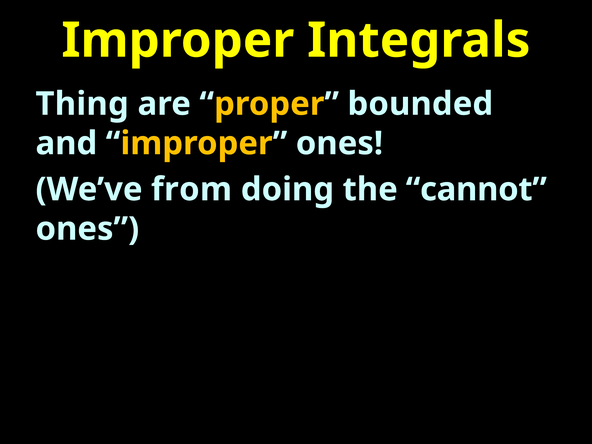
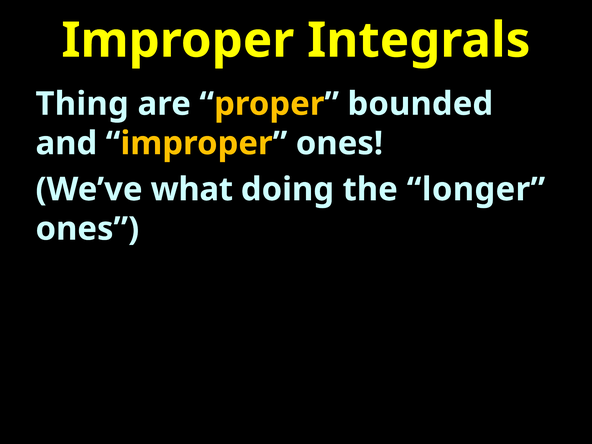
from: from -> what
cannot: cannot -> longer
